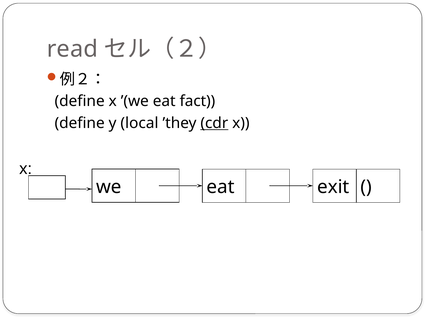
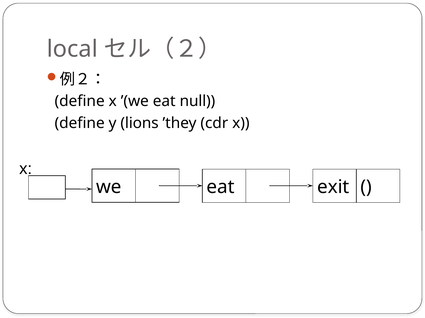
read: read -> local
fact: fact -> null
local: local -> lions
cdr underline: present -> none
